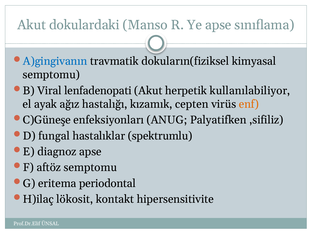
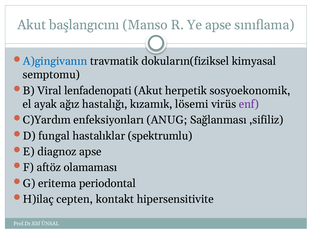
dokulardaki: dokulardaki -> başlangıcını
kullanılabiliyor: kullanılabiliyor -> sosyoekonomik
cepten: cepten -> lösemi
enf colour: orange -> purple
C)Güneşe: C)Güneşe -> C)Yardım
Palyatifken: Palyatifken -> Sağlanması
aftöz semptomu: semptomu -> olamaması
lökosit: lökosit -> cepten
